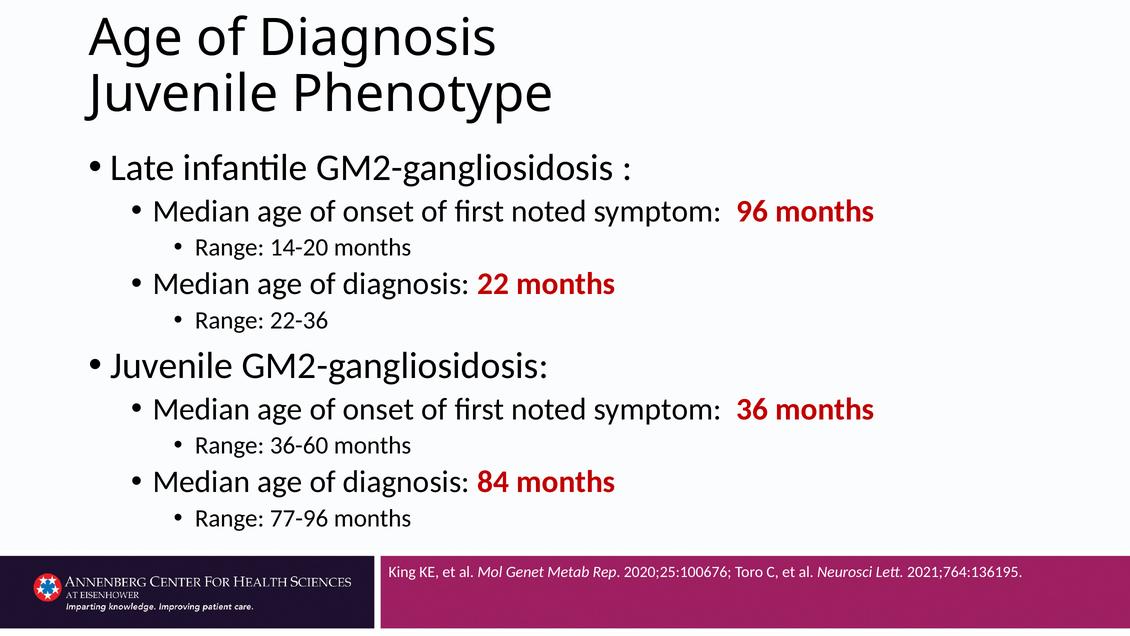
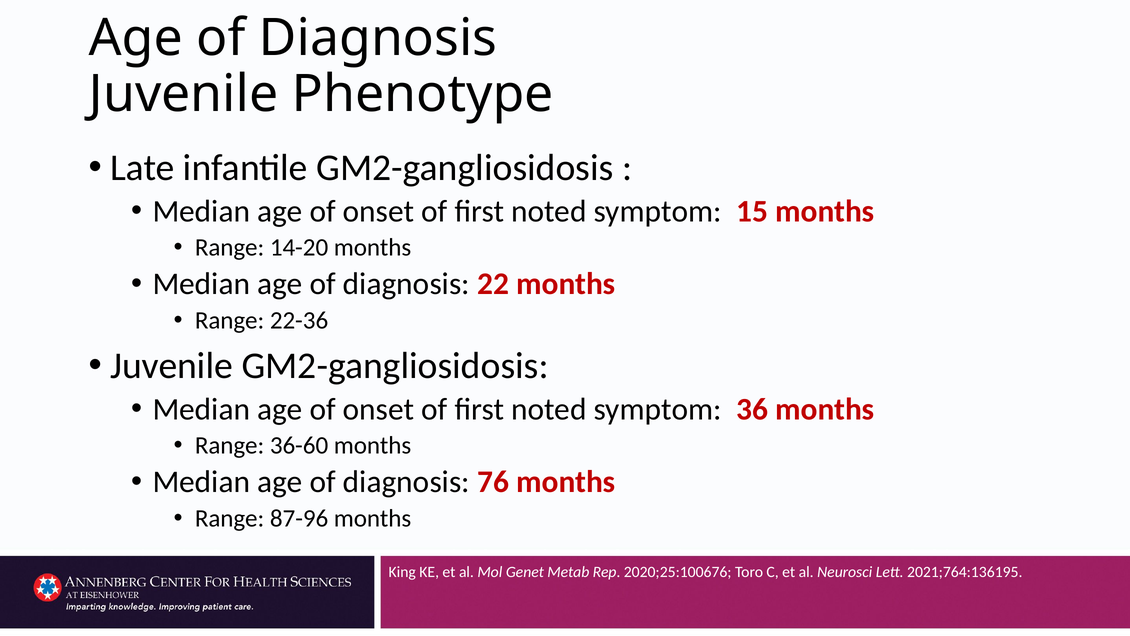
96: 96 -> 15
84: 84 -> 76
77-96: 77-96 -> 87-96
